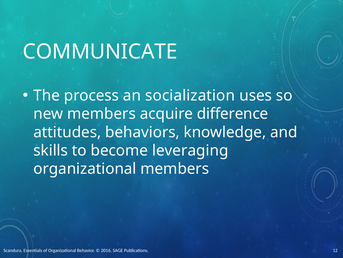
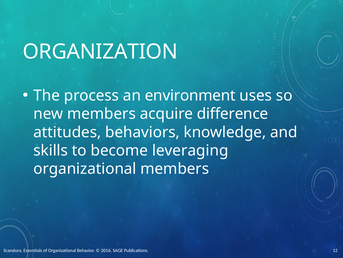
COMMUNICATE: COMMUNICATE -> ORGANIZATION
socialization: socialization -> environment
